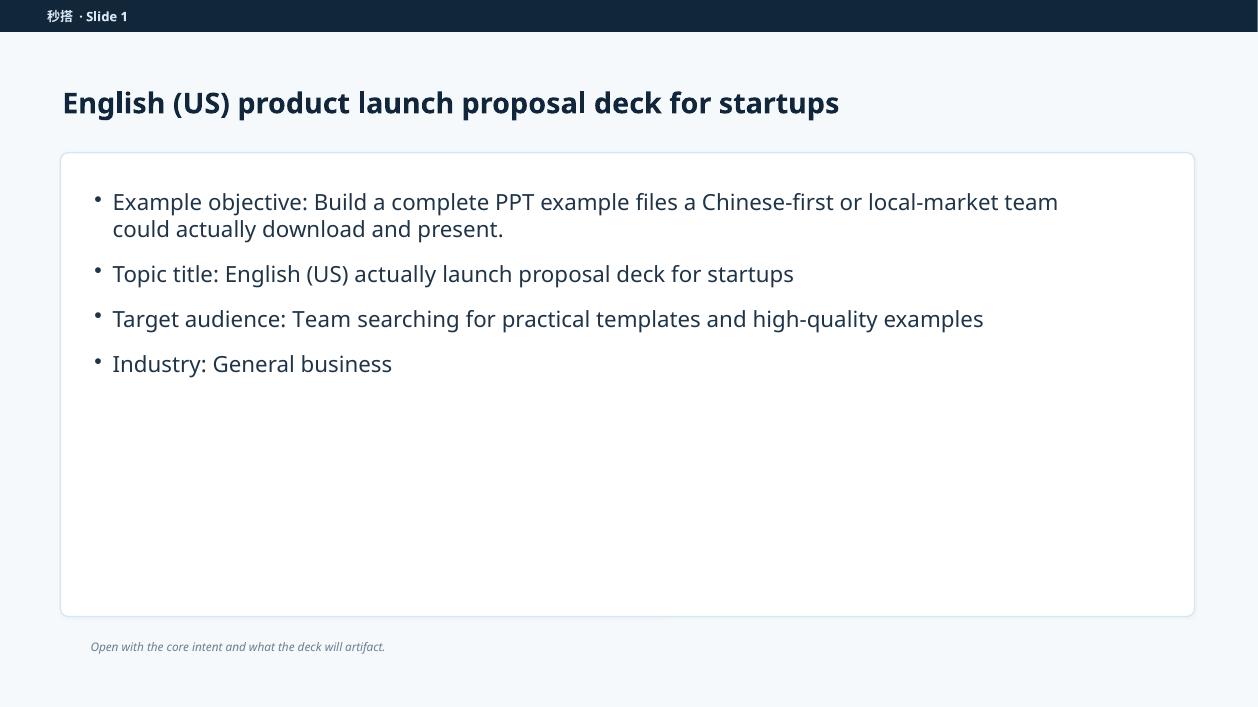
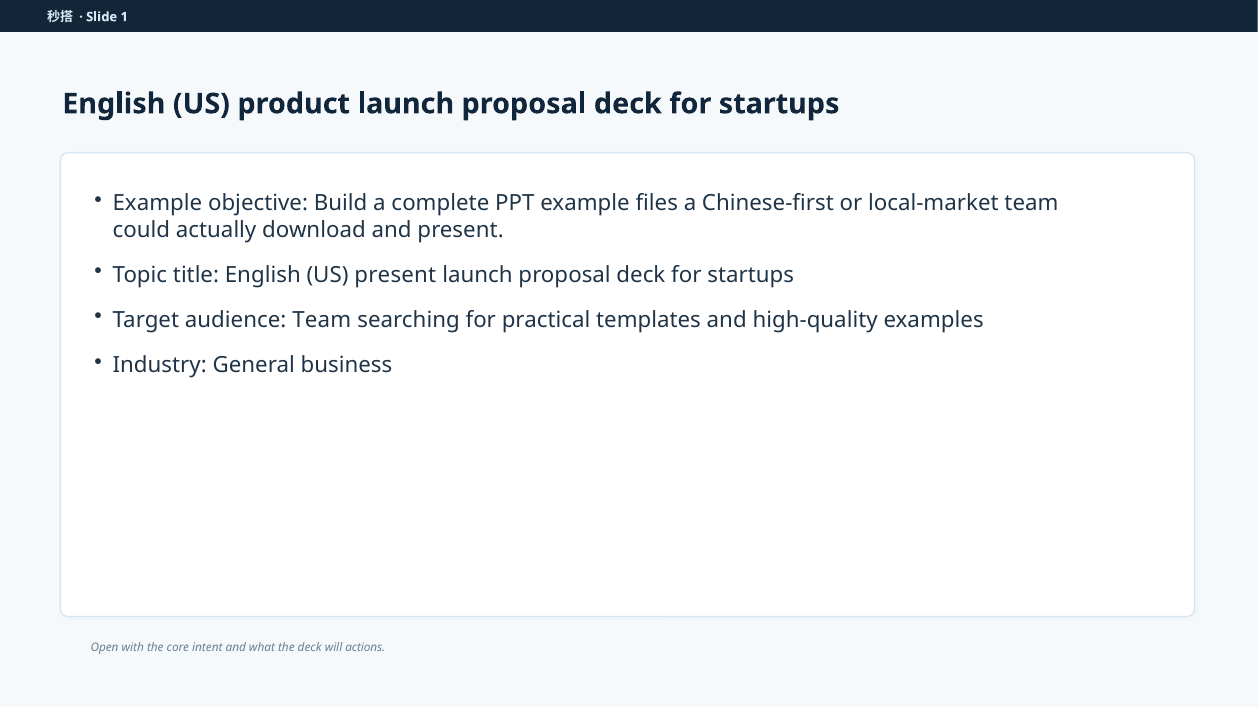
US actually: actually -> present
artifact: artifact -> actions
